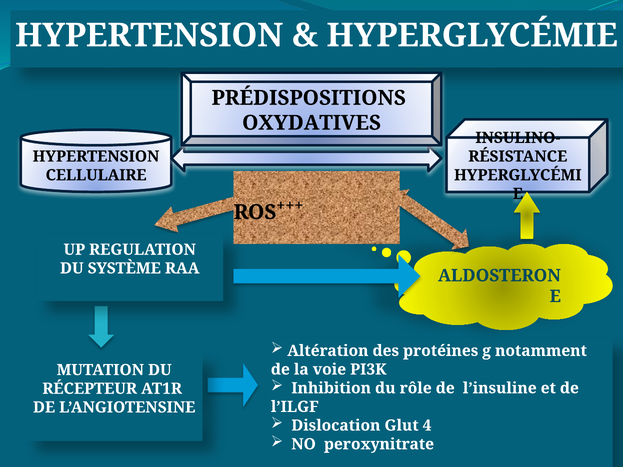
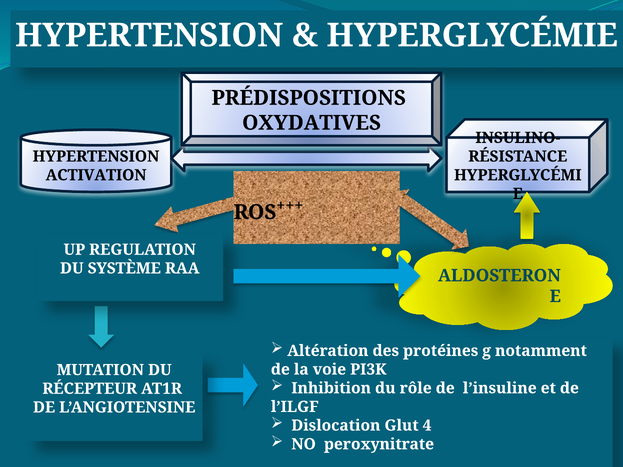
CELLULAIRE: CELLULAIRE -> ACTIVATION
